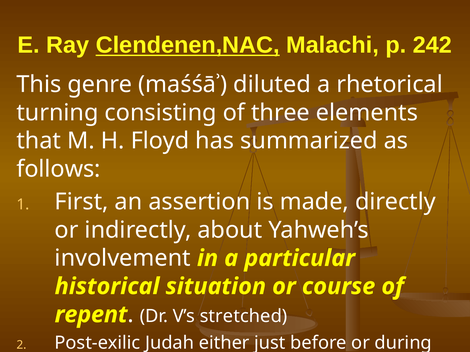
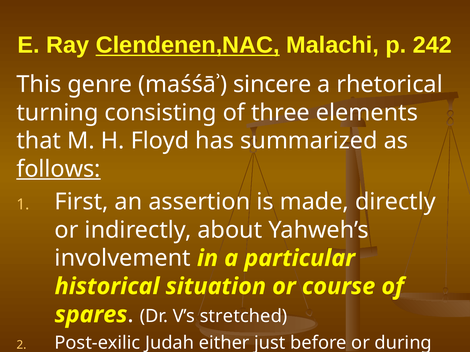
diluted: diluted -> sincere
follows underline: none -> present
repent: repent -> spares
